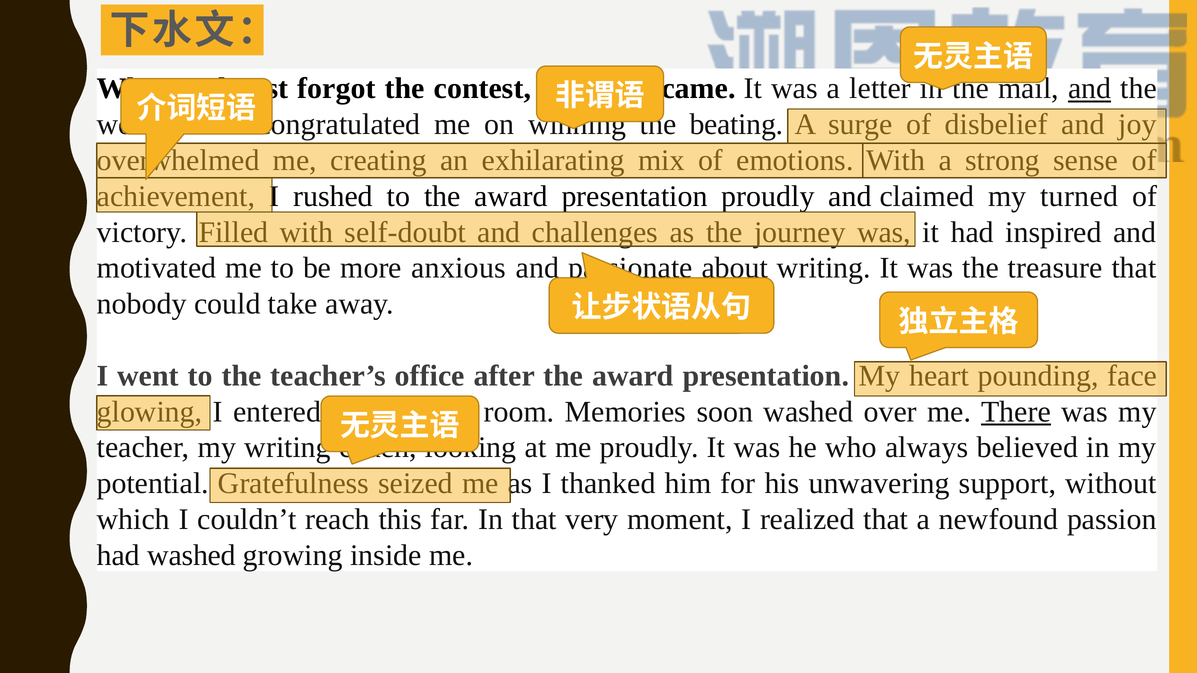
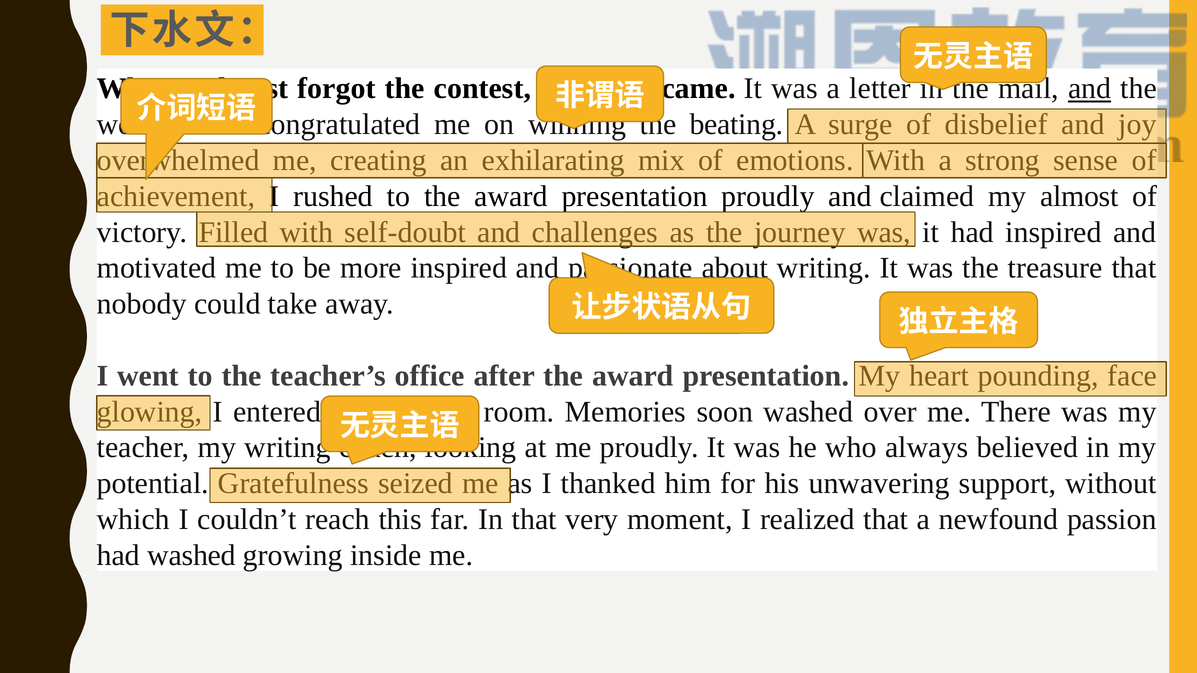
my turned: turned -> almost
more anxious: anxious -> inspired
There underline: present -> none
